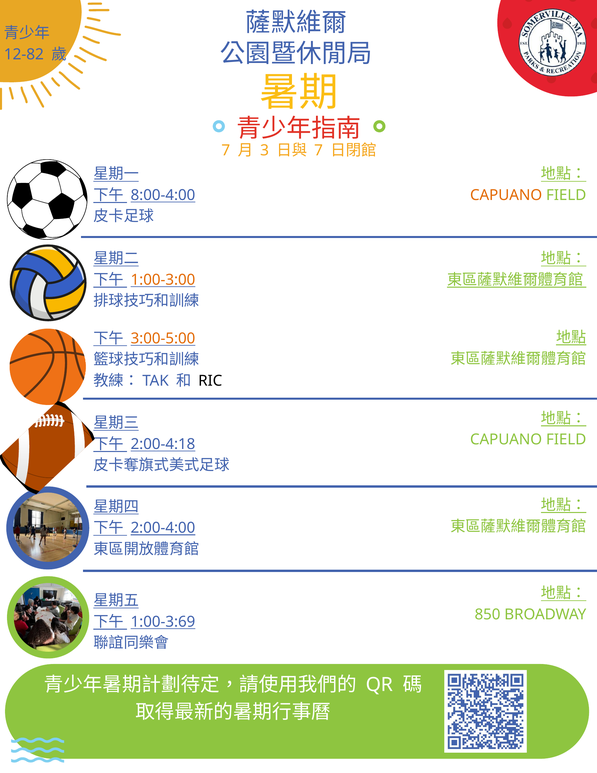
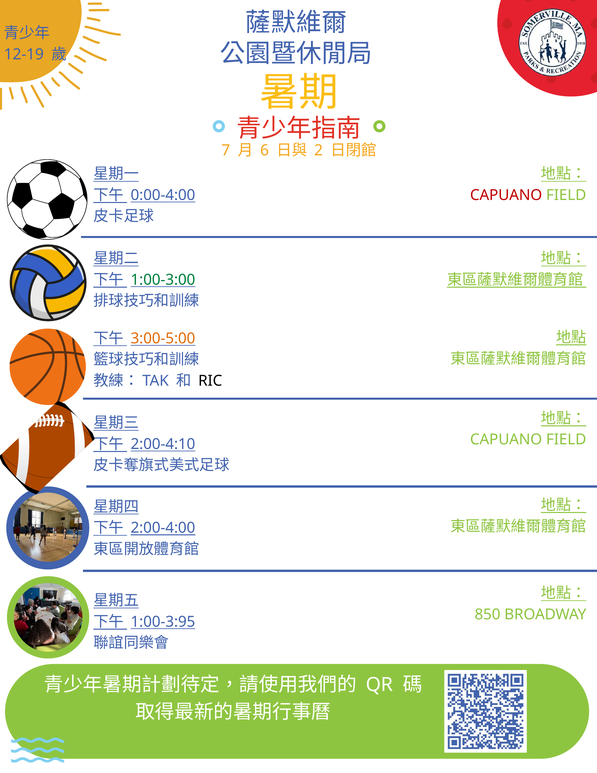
12-82: 12-82 -> 12-19
3: 3 -> 6
7 at (319, 150): 7 -> 2
8:00-4:00: 8:00-4:00 -> 0:00-4:00
CAPUANO at (506, 195) colour: orange -> red
1:00-3:00 colour: orange -> green
2:00-4:18: 2:00-4:18 -> 2:00-4:10
1:00-3:69: 1:00-3:69 -> 1:00-3:95
